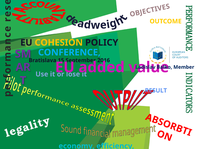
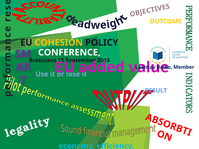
CONFERENCE colour: light blue -> white
